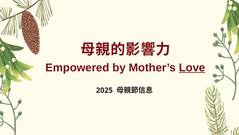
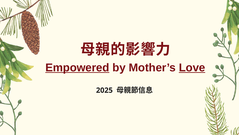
Empowered underline: none -> present
